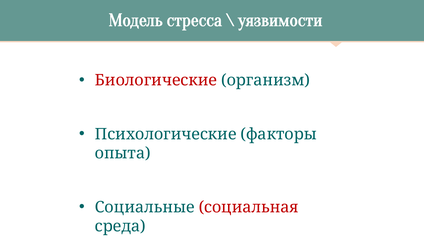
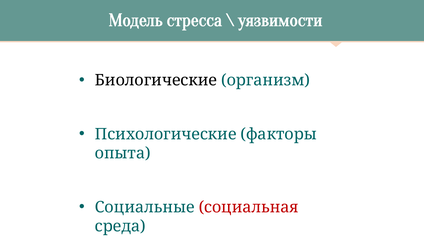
Биологические colour: red -> black
